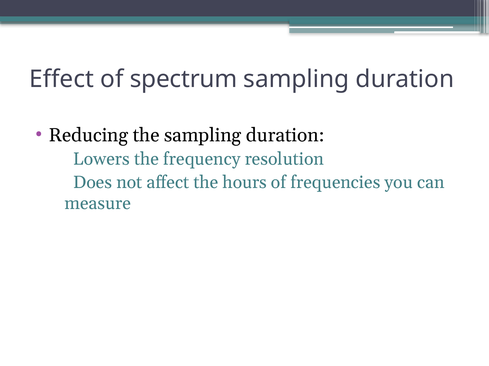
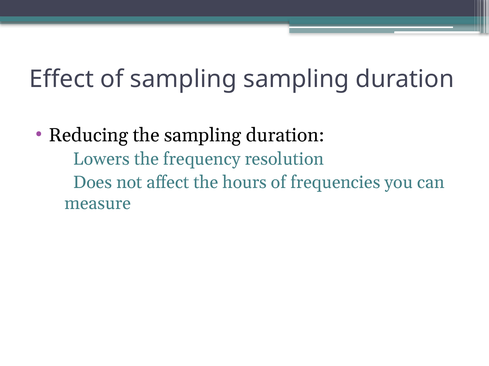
of spectrum: spectrum -> sampling
